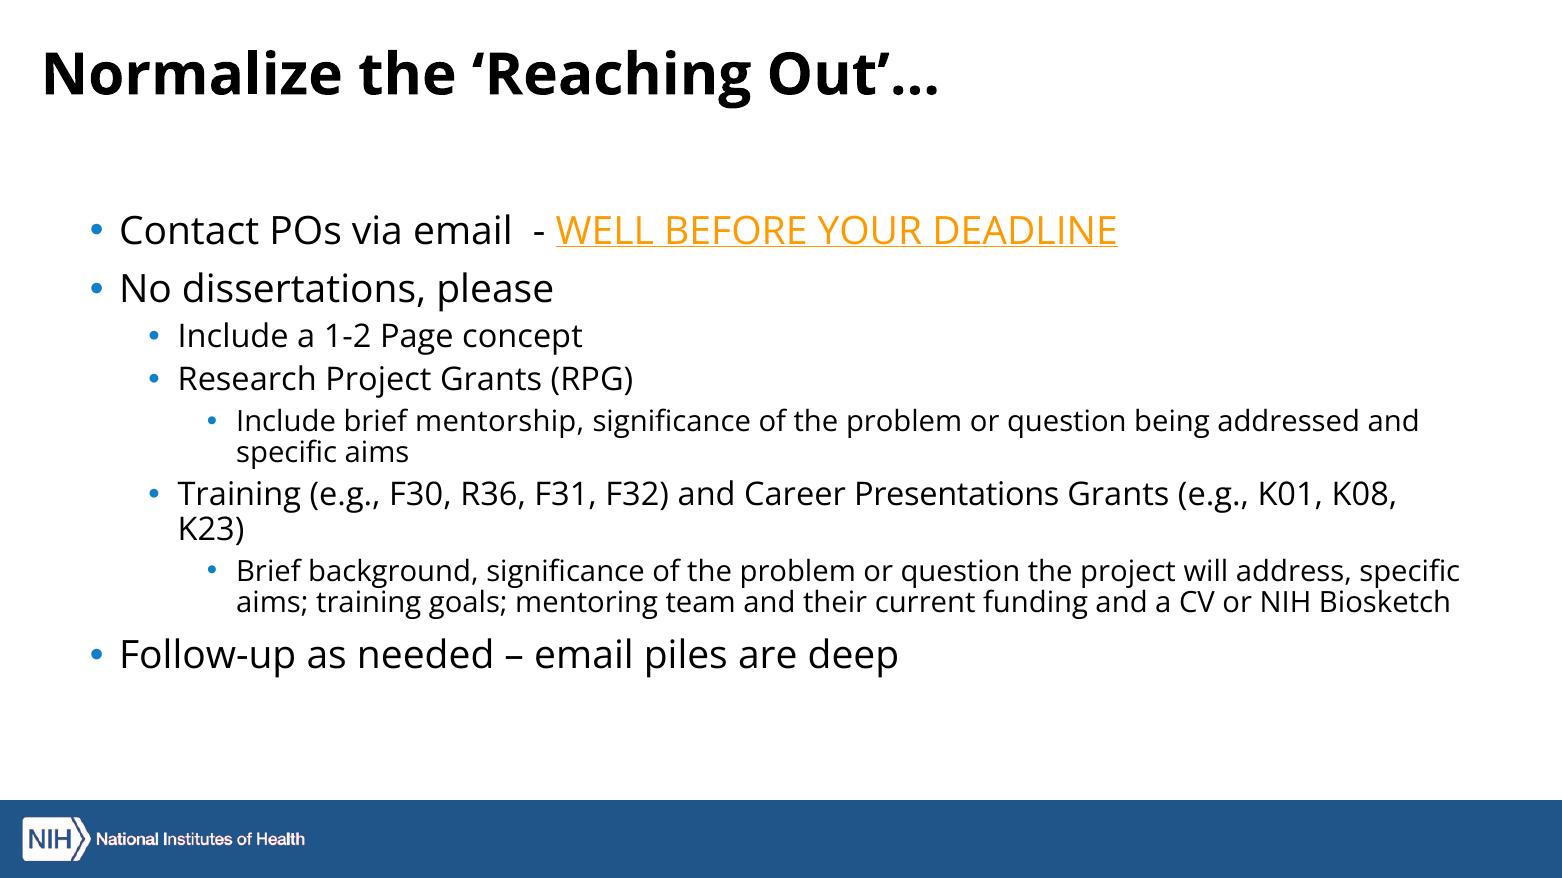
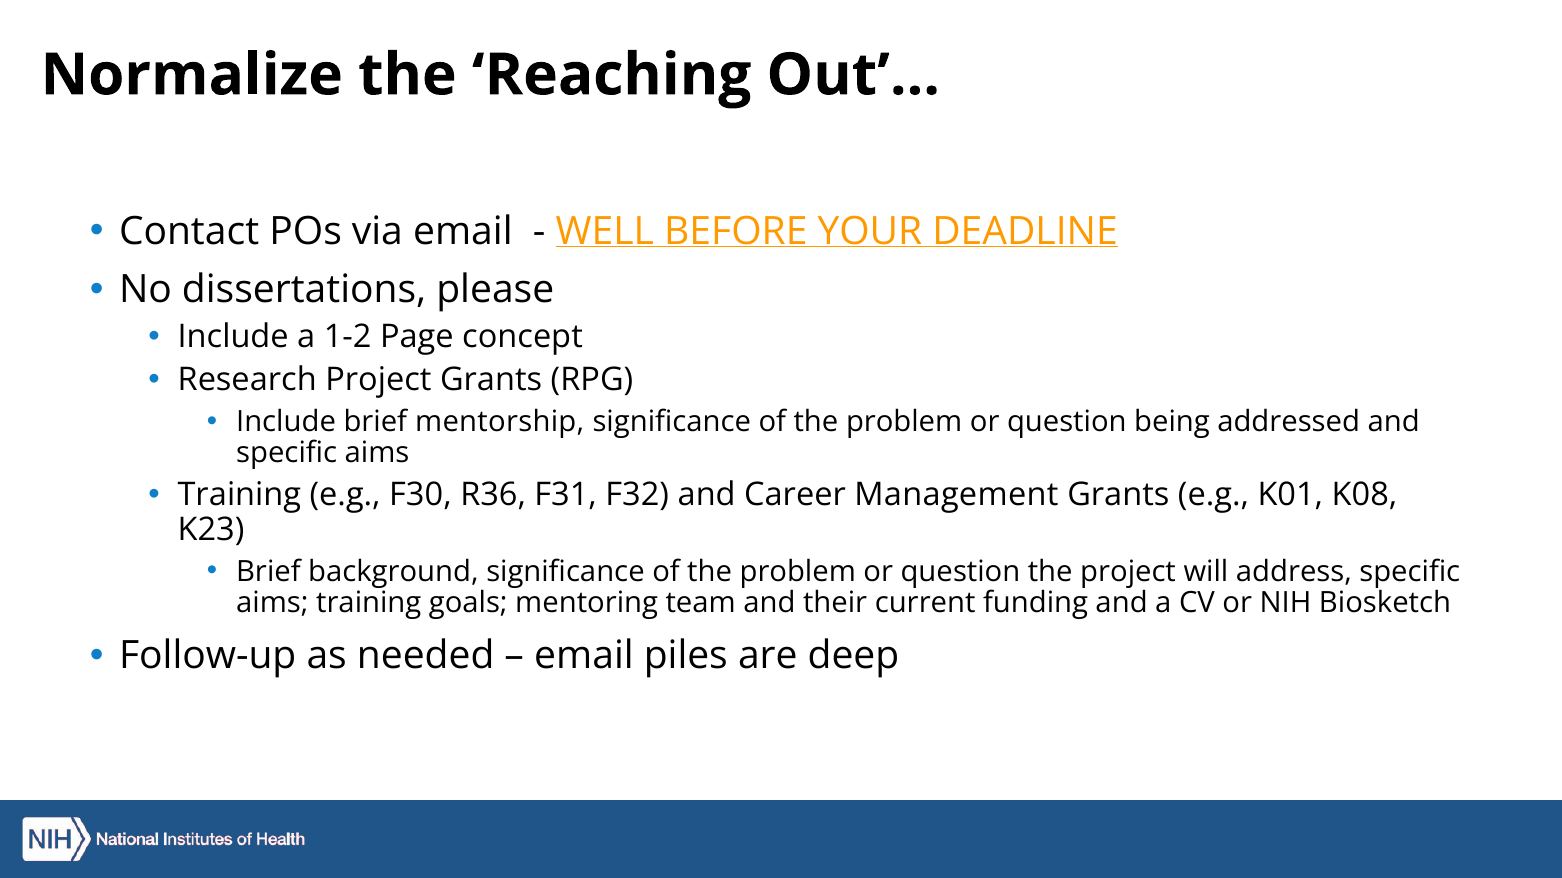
Presentations: Presentations -> Management
